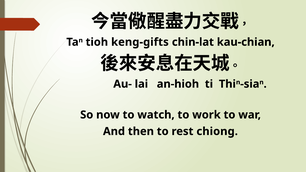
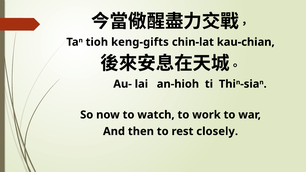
chiong: chiong -> closely
